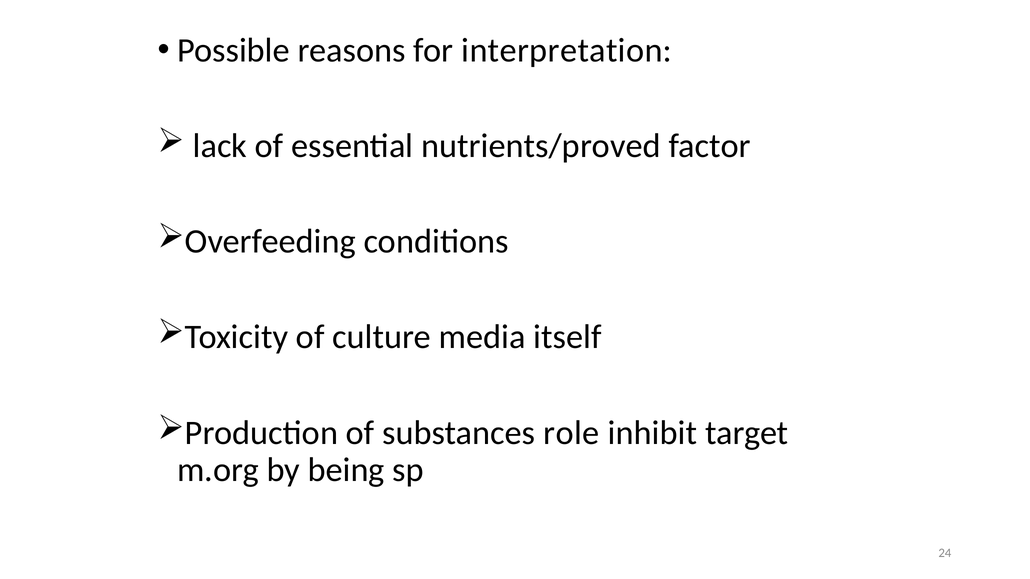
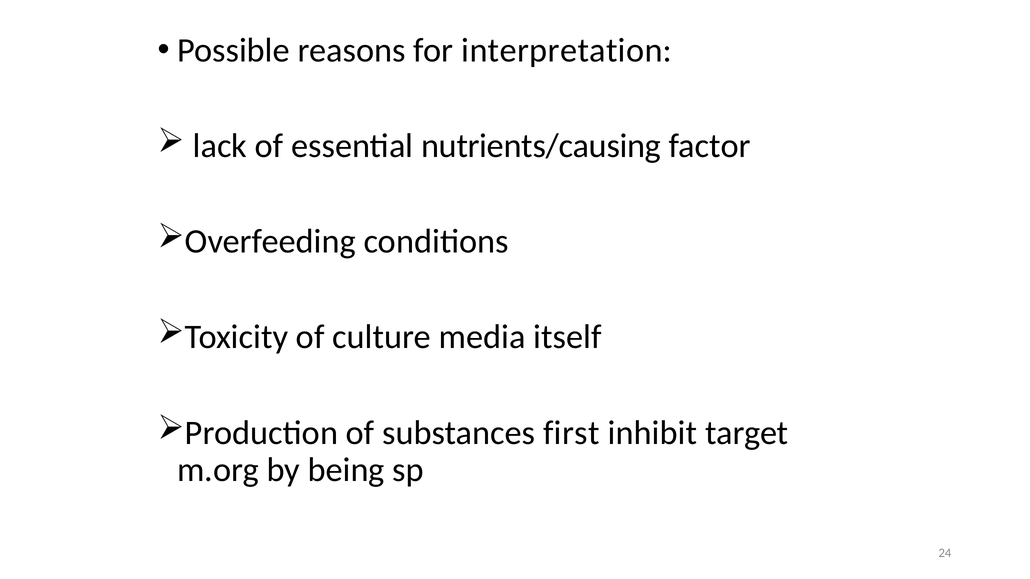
nutrients/proved: nutrients/proved -> nutrients/causing
role: role -> first
